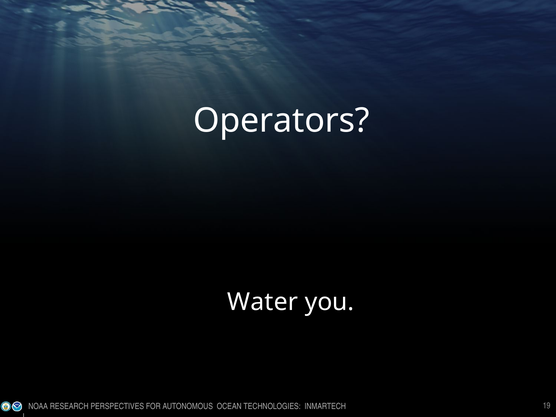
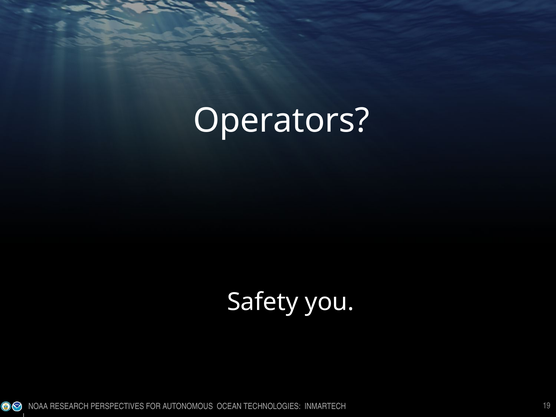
Water: Water -> Safety
